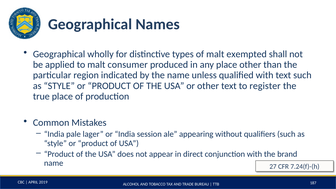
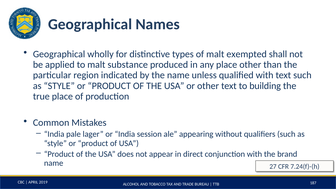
consumer: consumer -> substance
register: register -> building
